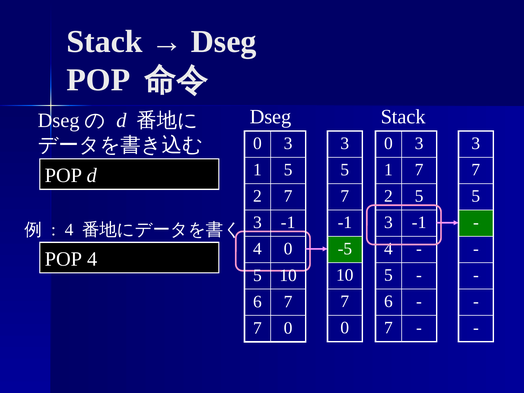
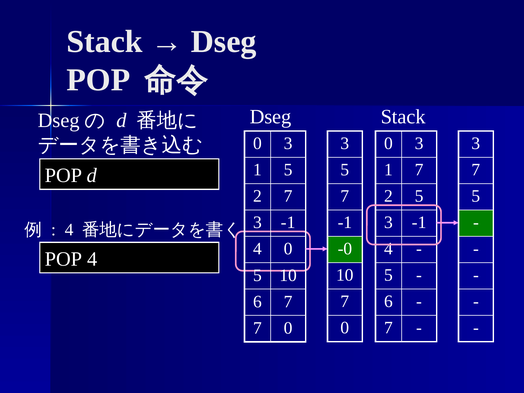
-5: -5 -> -0
